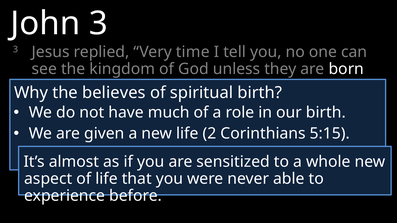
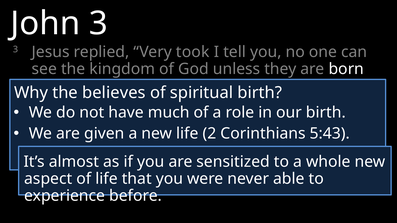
time: time -> took
5:15: 5:15 -> 5:43
